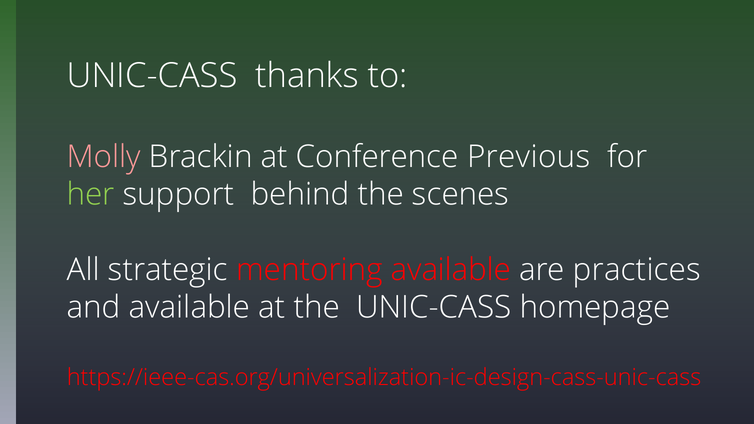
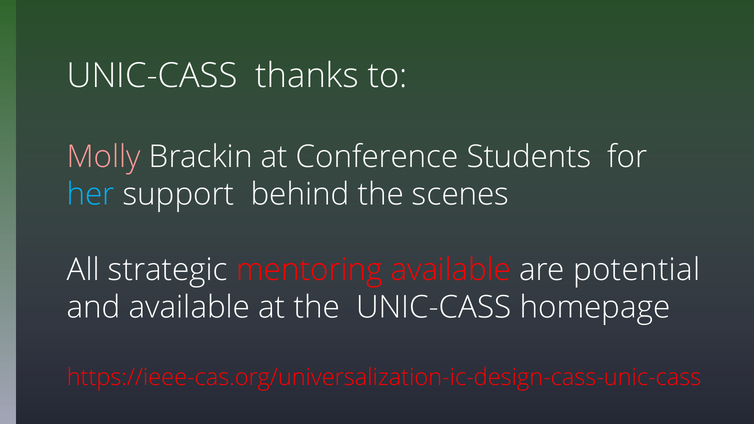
Previous: Previous -> Students
her colour: light green -> light blue
practices: practices -> potential
